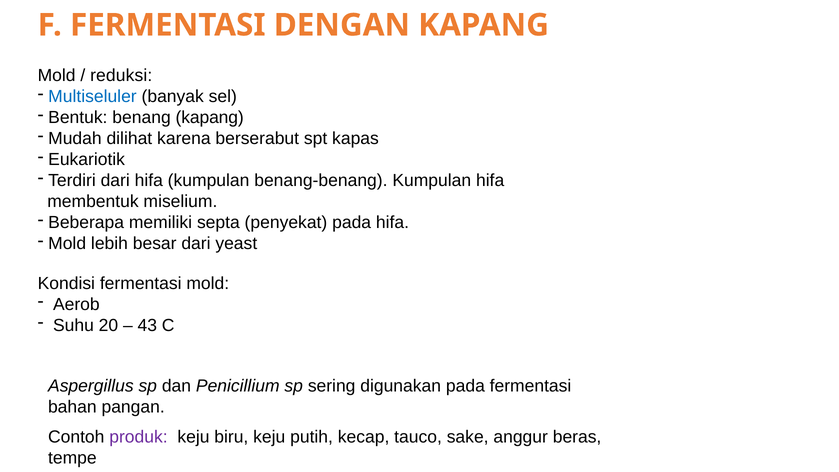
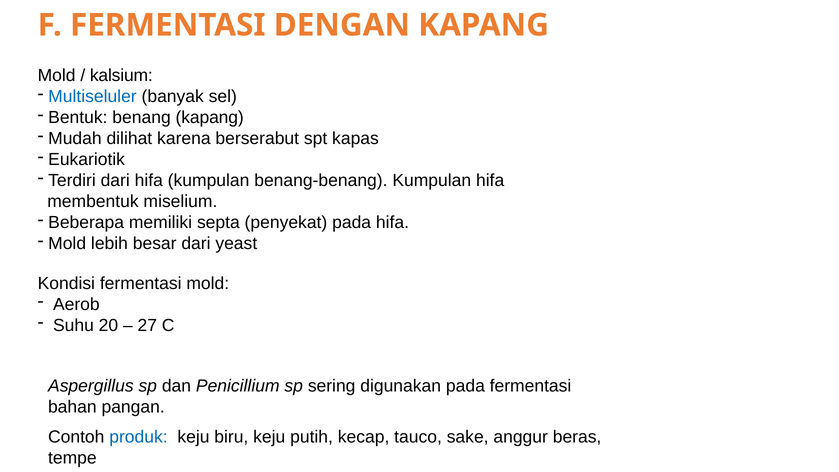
reduksi: reduksi -> kalsium
43: 43 -> 27
produk colour: purple -> blue
